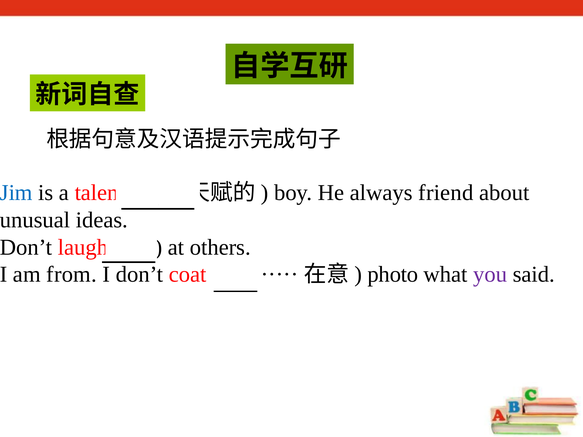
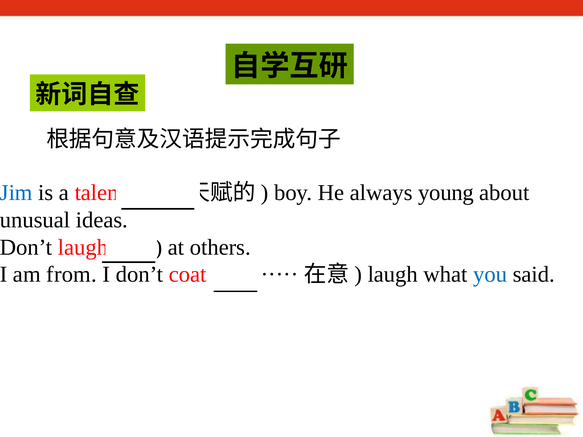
friend: friend -> young
photo at (393, 275): photo -> laugh
you colour: purple -> blue
